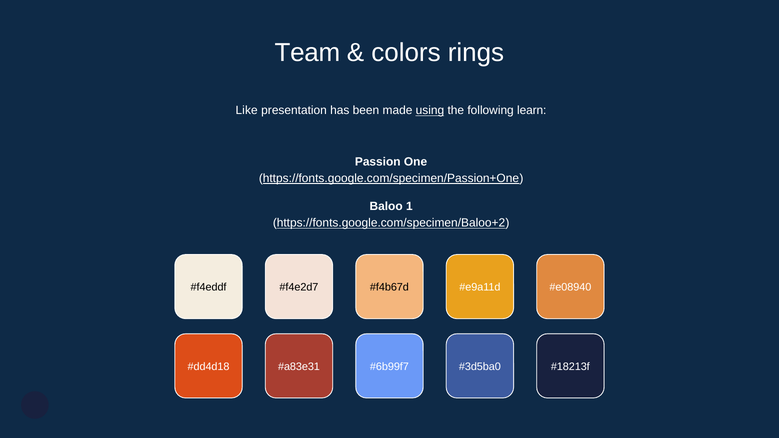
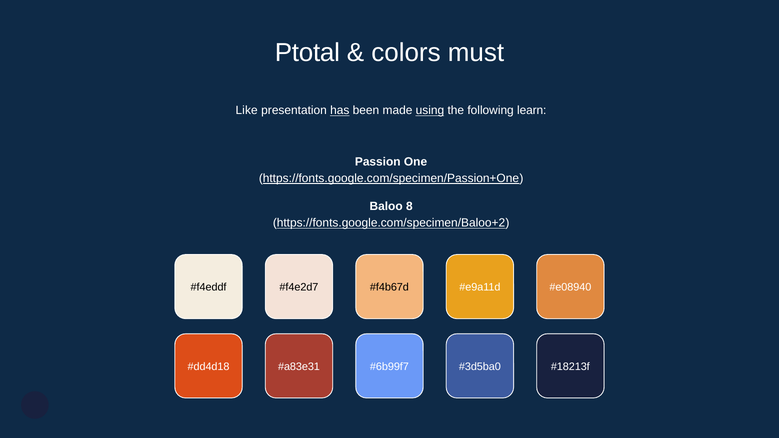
Team: Team -> Ptotal
rings: rings -> must
has underline: none -> present
1: 1 -> 8
